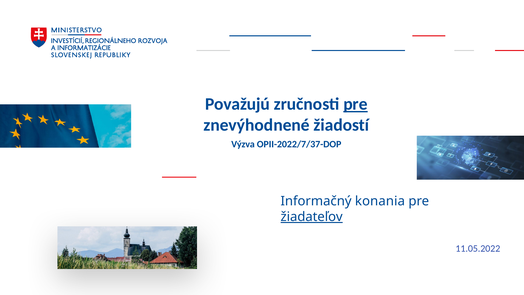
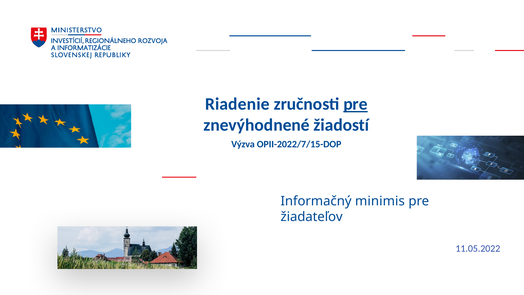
Považujú: Považujú -> Riadenie
OPII-2022/7/37-DOP: OPII-2022/7/37-DOP -> OPII-2022/7/15-DOP
konania: konania -> minimis
žiadateľov underline: present -> none
